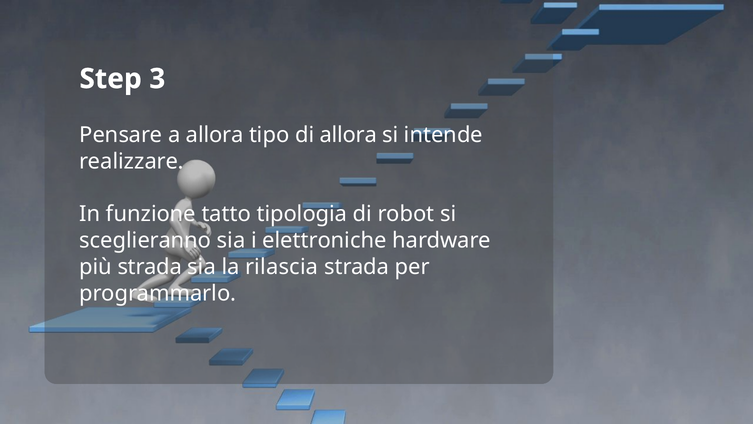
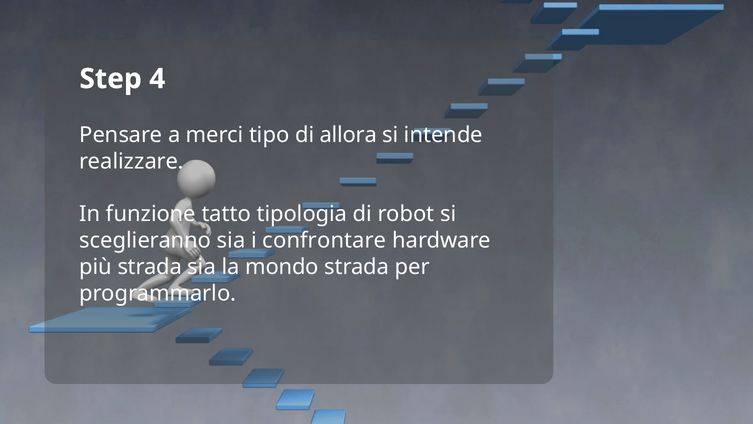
3: 3 -> 4
a allora: allora -> merci
elettroniche: elettroniche -> confrontare
rilascia: rilascia -> mondo
